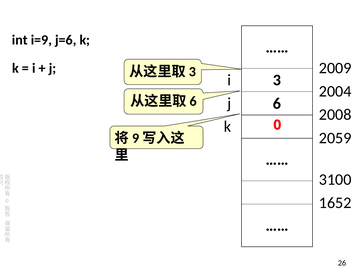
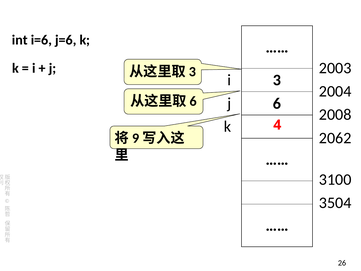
i=9: i=9 -> i=6
2009: 2009 -> 2003
0: 0 -> 4
2059: 2059 -> 2062
1652: 1652 -> 3504
